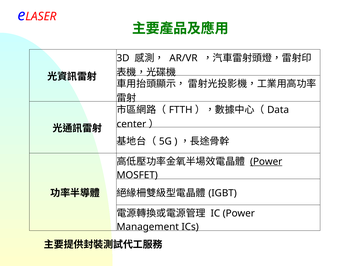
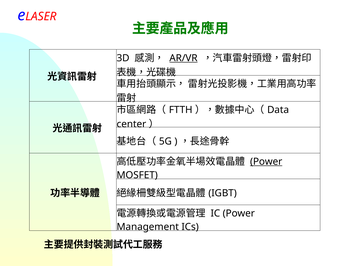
AR/VR underline: none -> present
